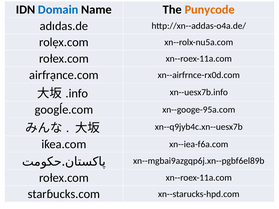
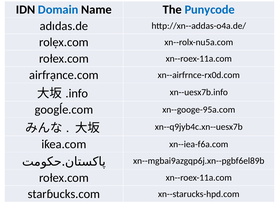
Punycode colour: orange -> blue
